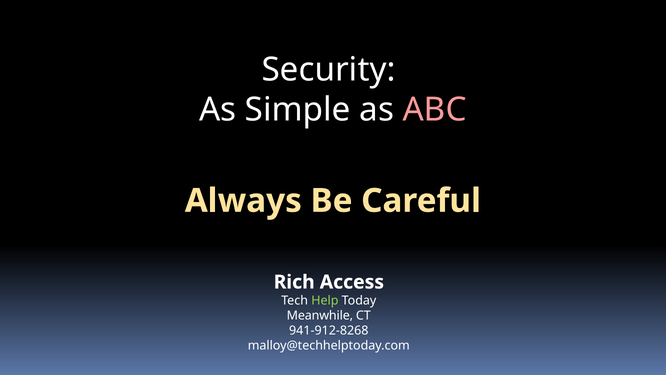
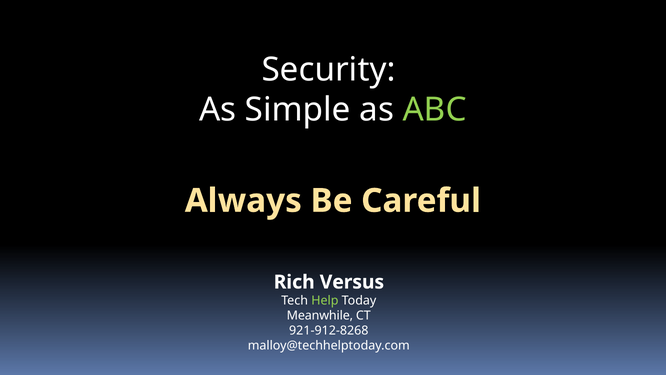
ABC colour: pink -> light green
Access: Access -> Versus
941-912-8268: 941-912-8268 -> 921-912-8268
